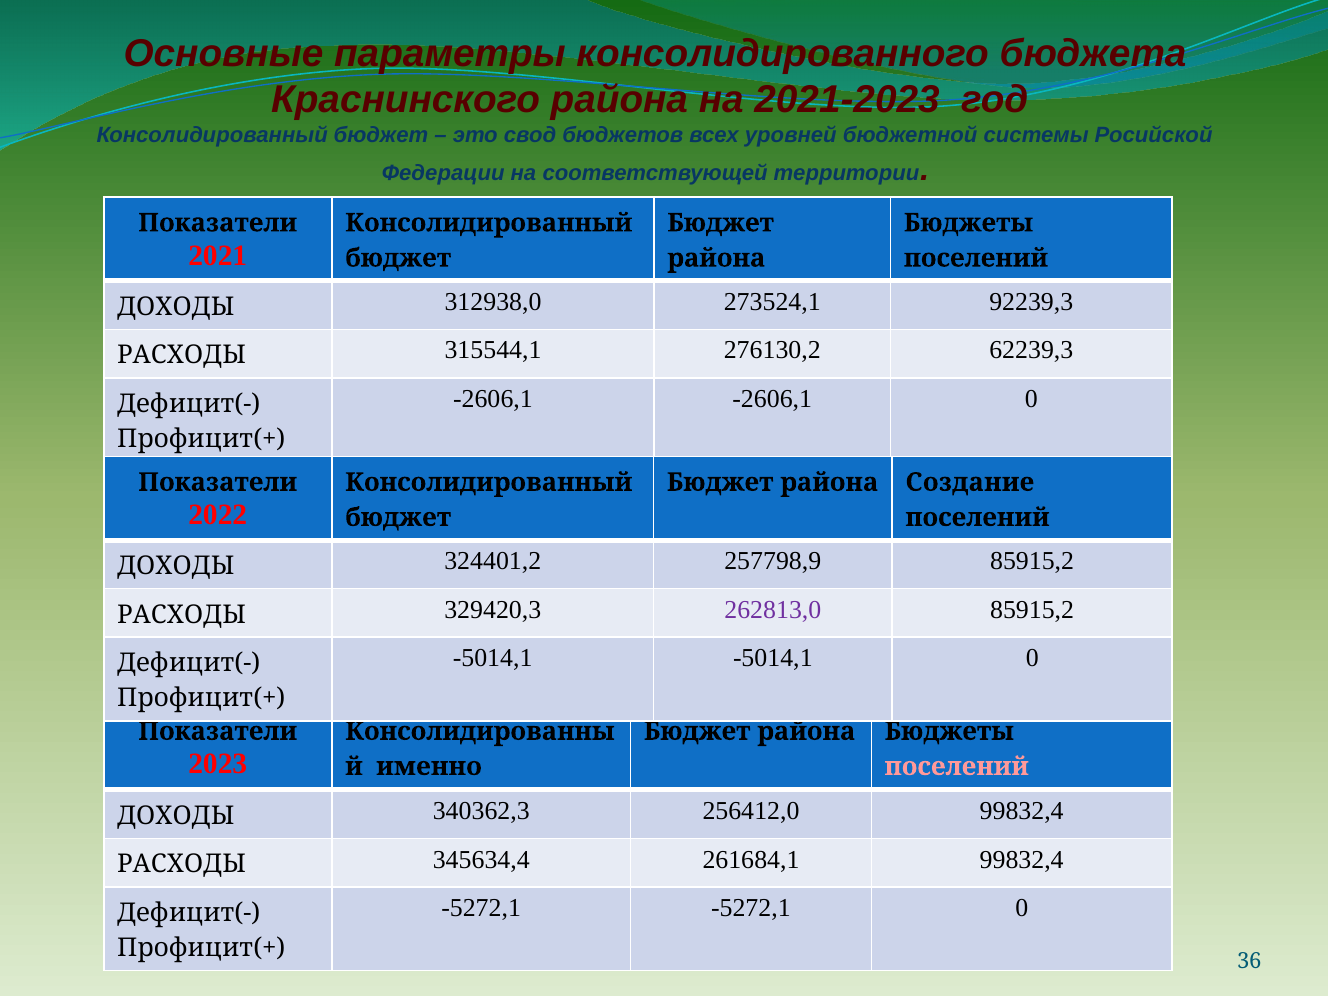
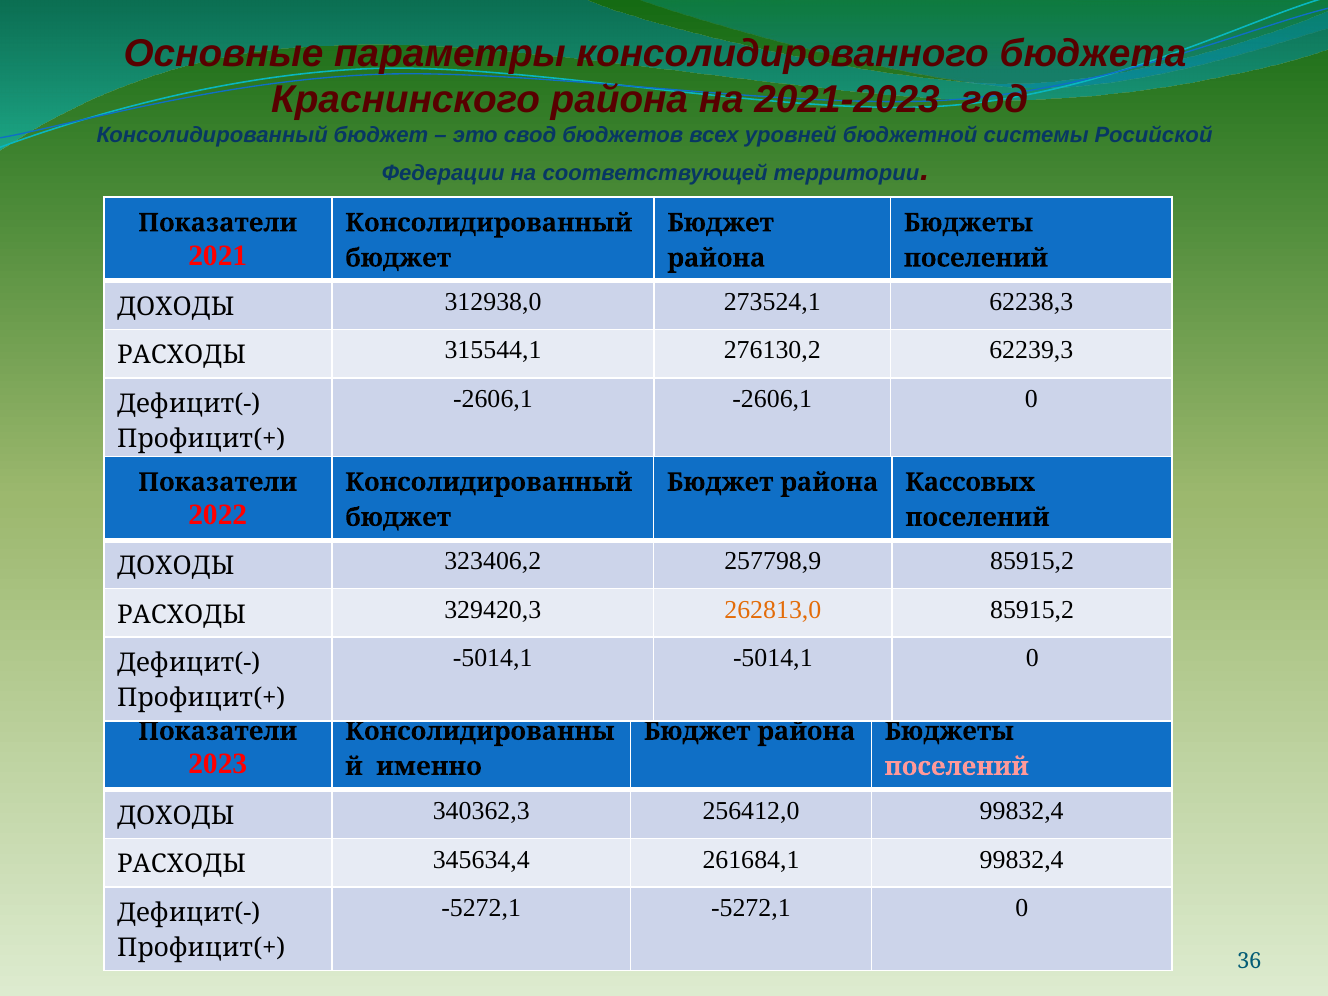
92239,3: 92239,3 -> 62238,3
Создание: Создание -> Кассовых
324401,2: 324401,2 -> 323406,2
262813,0 colour: purple -> orange
